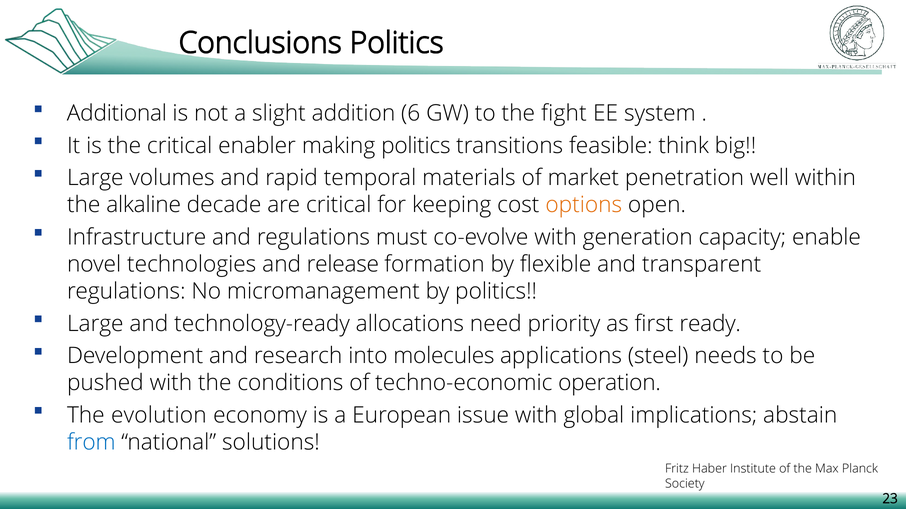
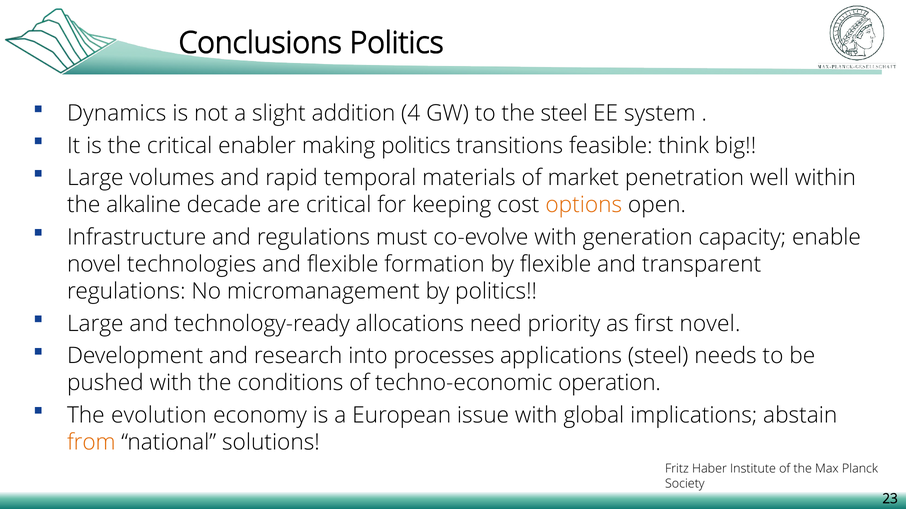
Additional: Additional -> Dynamics
6: 6 -> 4
the fight: fight -> steel
and release: release -> flexible
first ready: ready -> novel
molecules: molecules -> processes
from colour: blue -> orange
